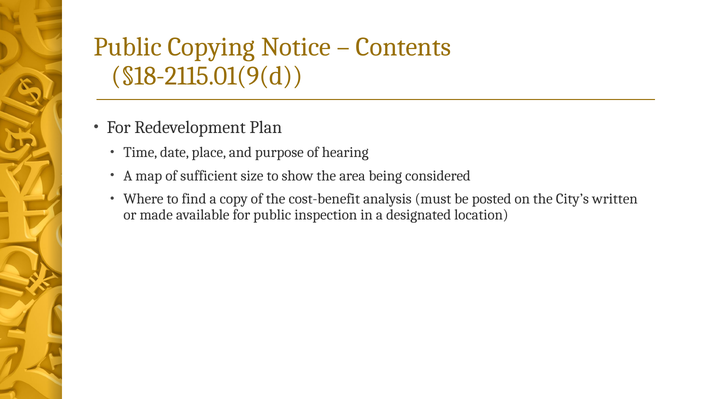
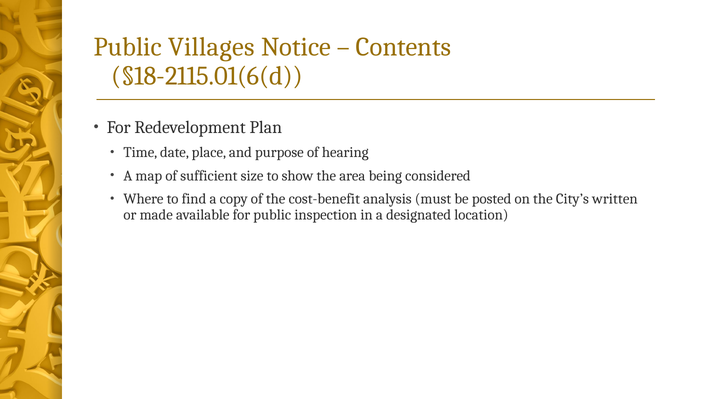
Copying: Copying -> Villages
§18-2115.01(9(d: §18-2115.01(9(d -> §18-2115.01(6(d
